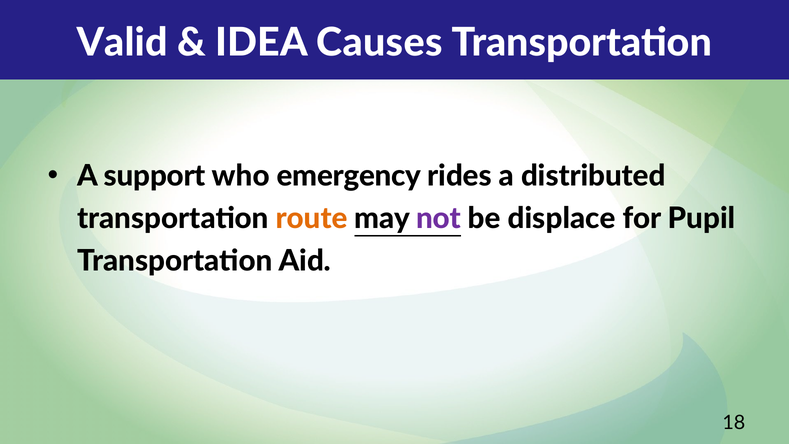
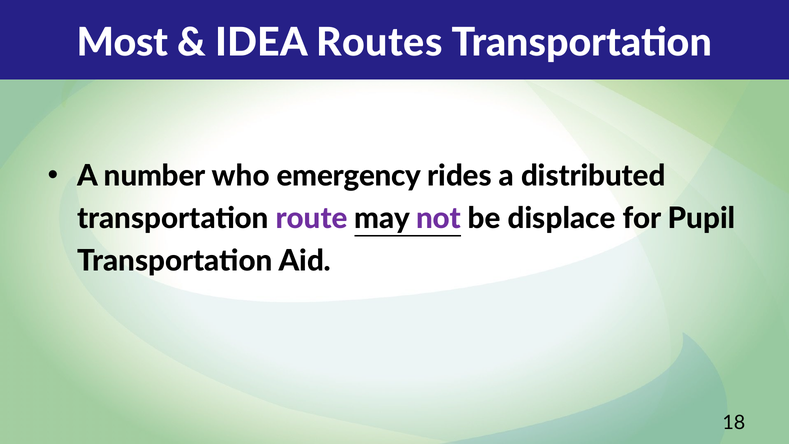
Valid: Valid -> Most
Causes: Causes -> Routes
support: support -> number
route colour: orange -> purple
